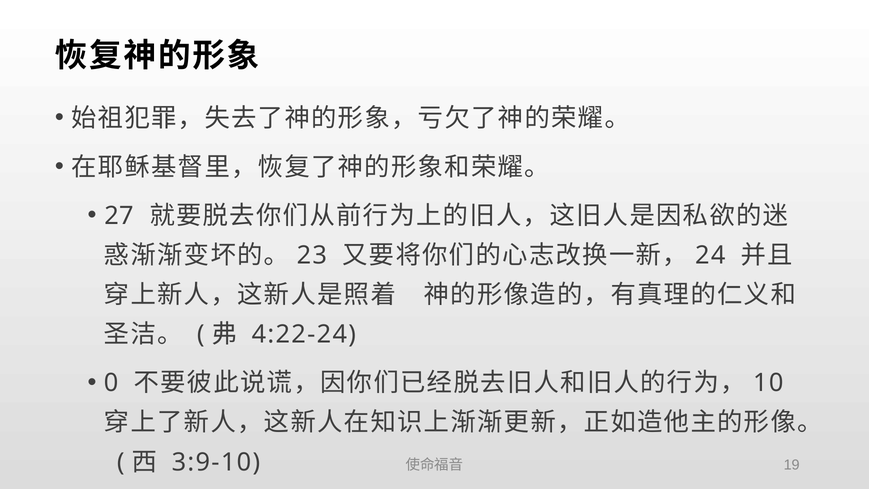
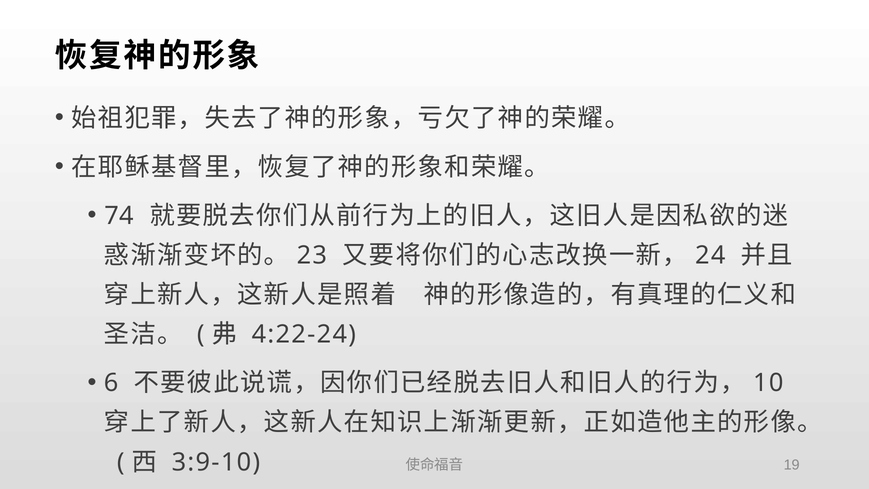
27: 27 -> 74
0: 0 -> 6
